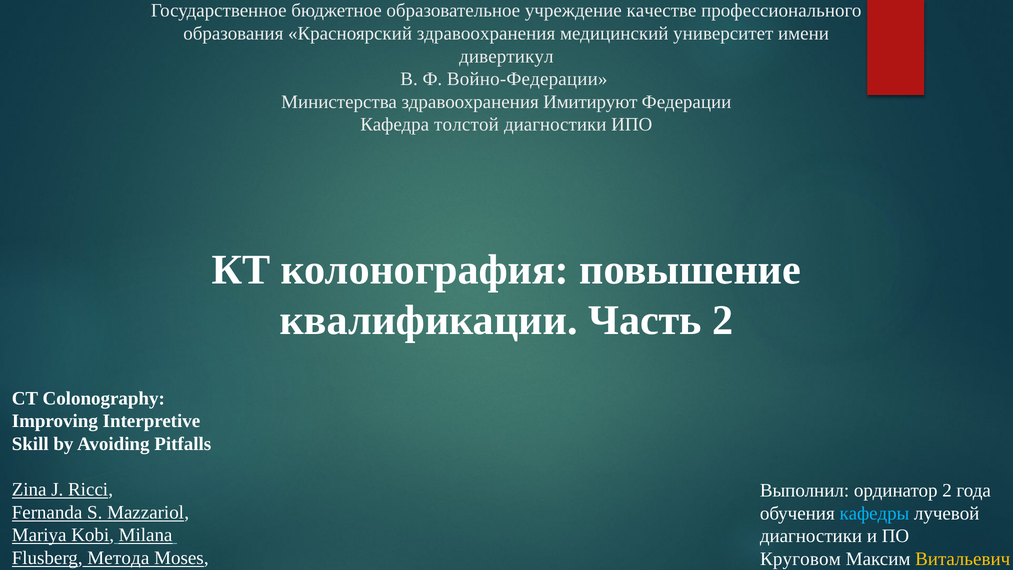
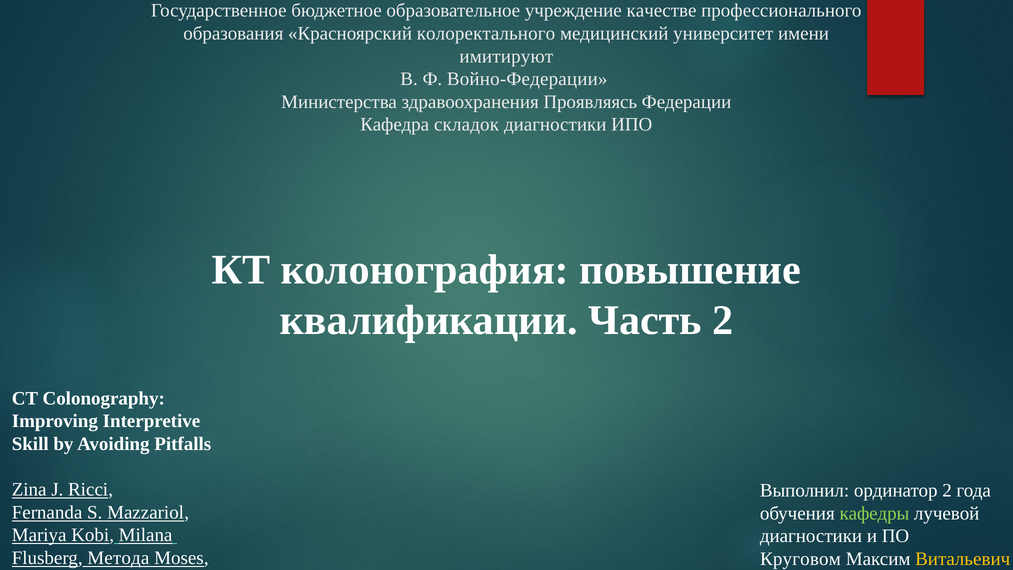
Красноярский здравоохранения: здравоохранения -> колоректального
дивертикул: дивертикул -> имитируют
Имитируют: Имитируют -> Проявляясь
толстой: толстой -> складок
кафедры colour: light blue -> light green
